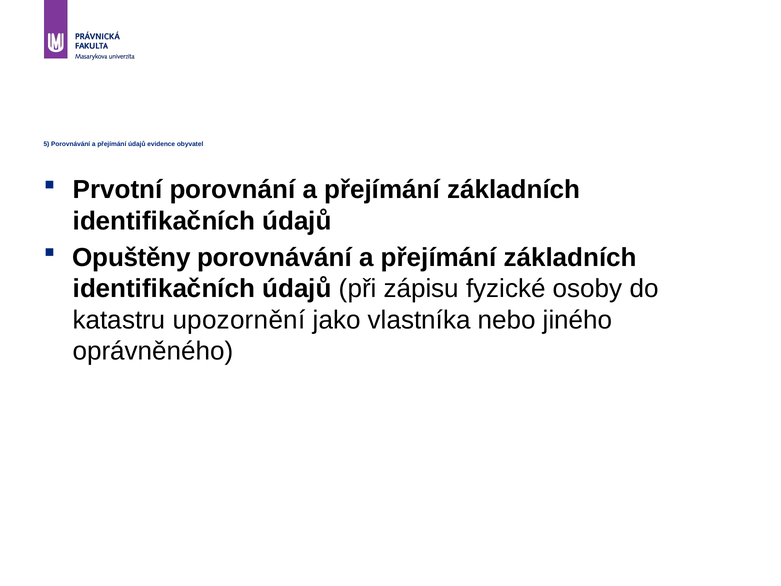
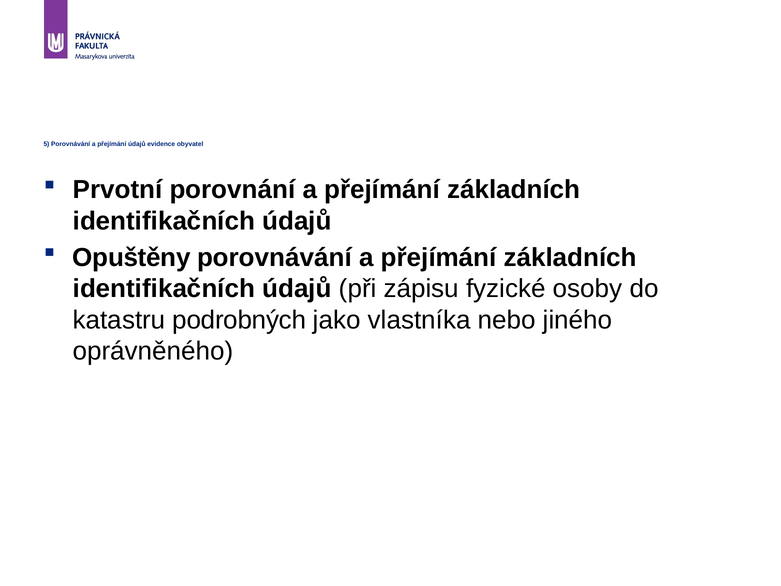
upozornění: upozornění -> podrobných
